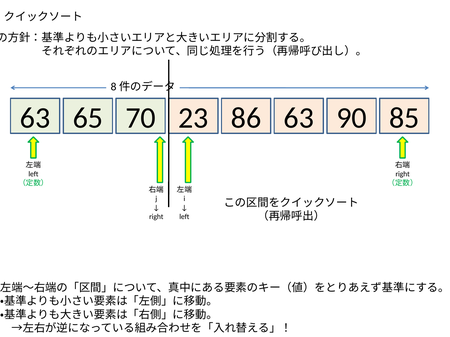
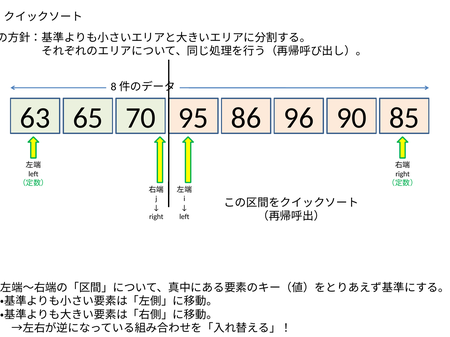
23: 23 -> 95
86 63: 63 -> 96
